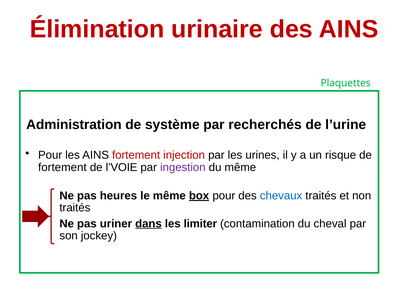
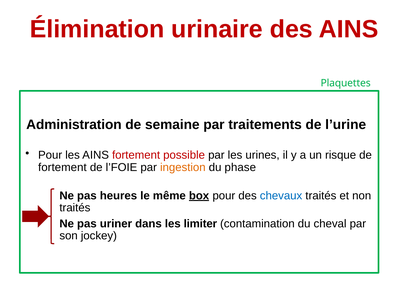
système: système -> semaine
recherchés: recherchés -> traitements
injection: injection -> possible
l’VOIE: l’VOIE -> l’FOIE
ingestion colour: purple -> orange
du même: même -> phase
dans underline: present -> none
